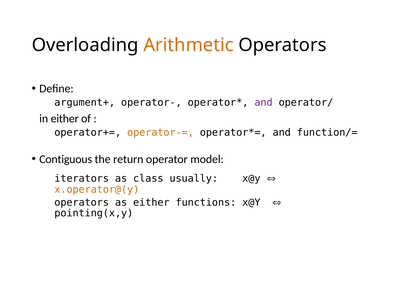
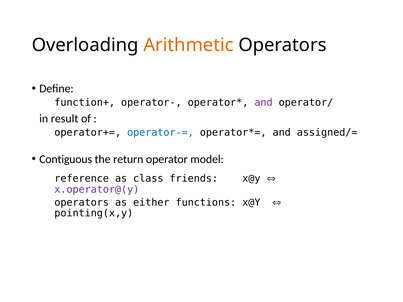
argument+: argument+ -> function+
in either: either -> result
operator-= colour: orange -> blue
function/=: function/= -> assigned/=
iterators: iterators -> reference
usually: usually -> friends
x.operator@(y colour: orange -> purple
